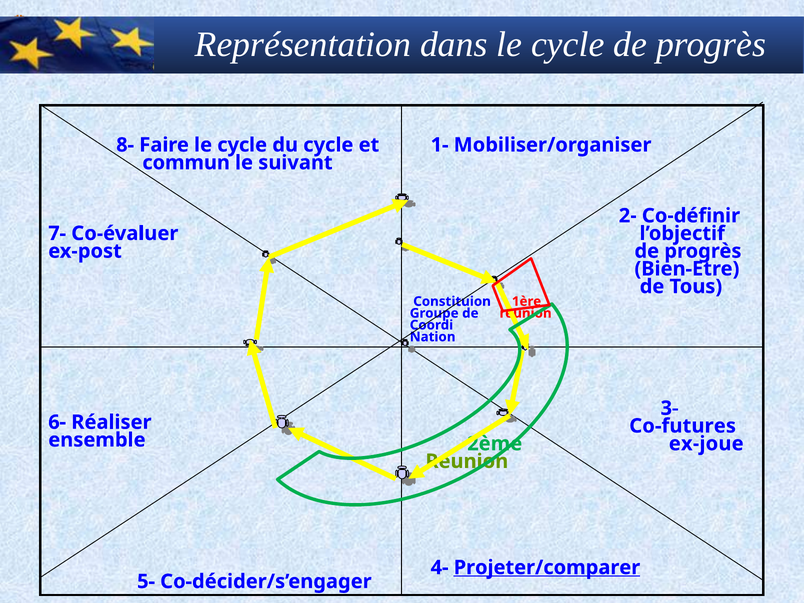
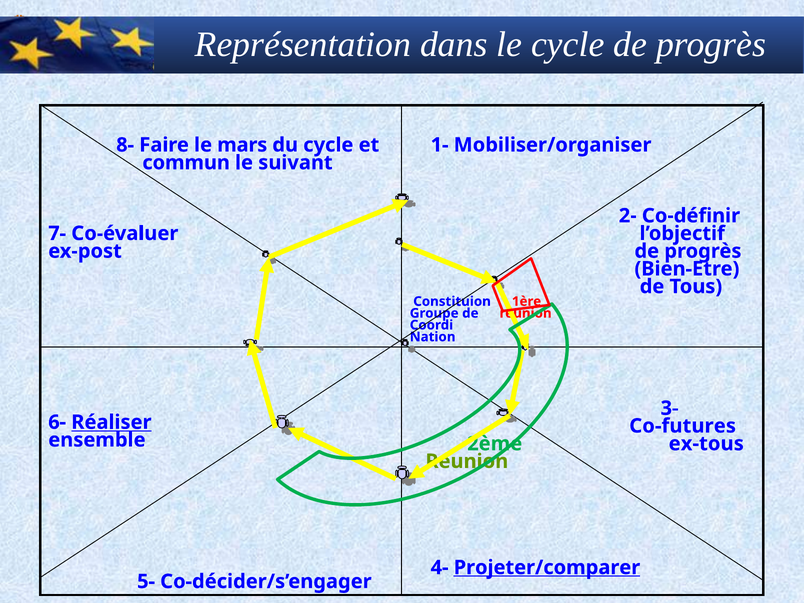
Faire le cycle: cycle -> mars
Réaliser underline: none -> present
ex-joue: ex-joue -> ex-tous
